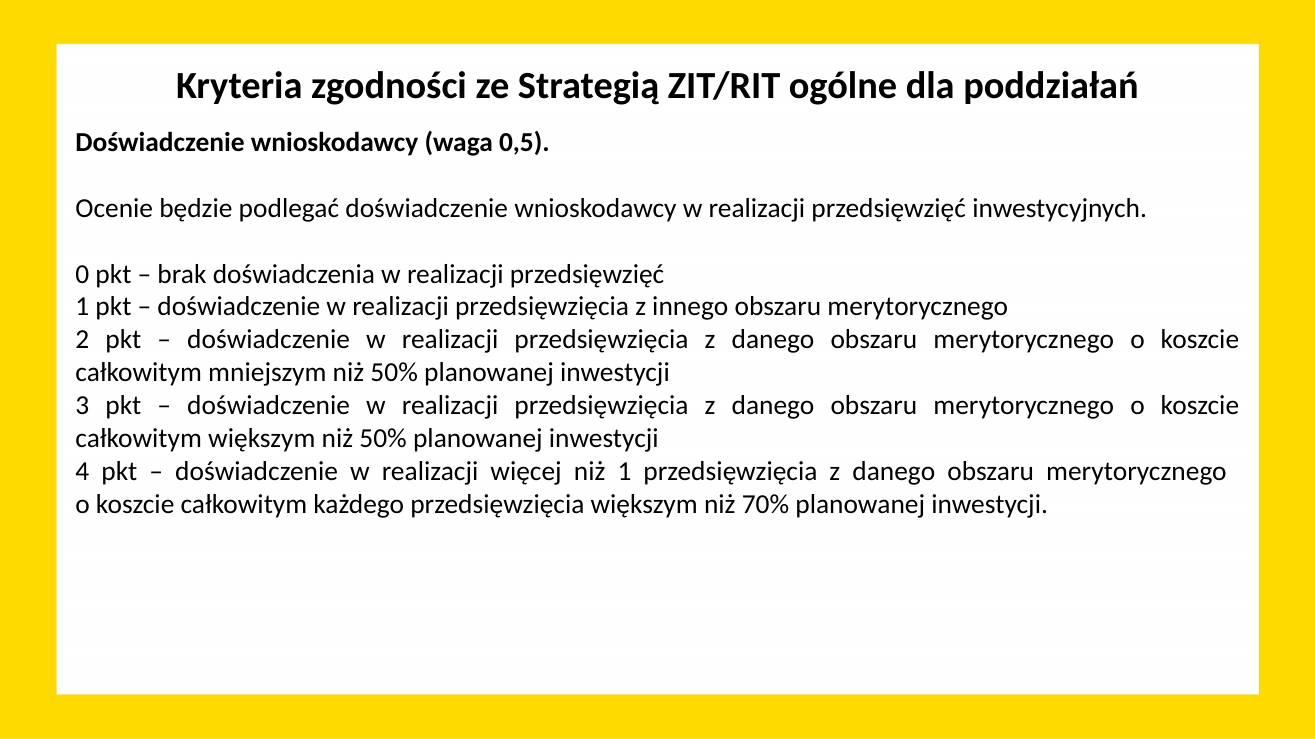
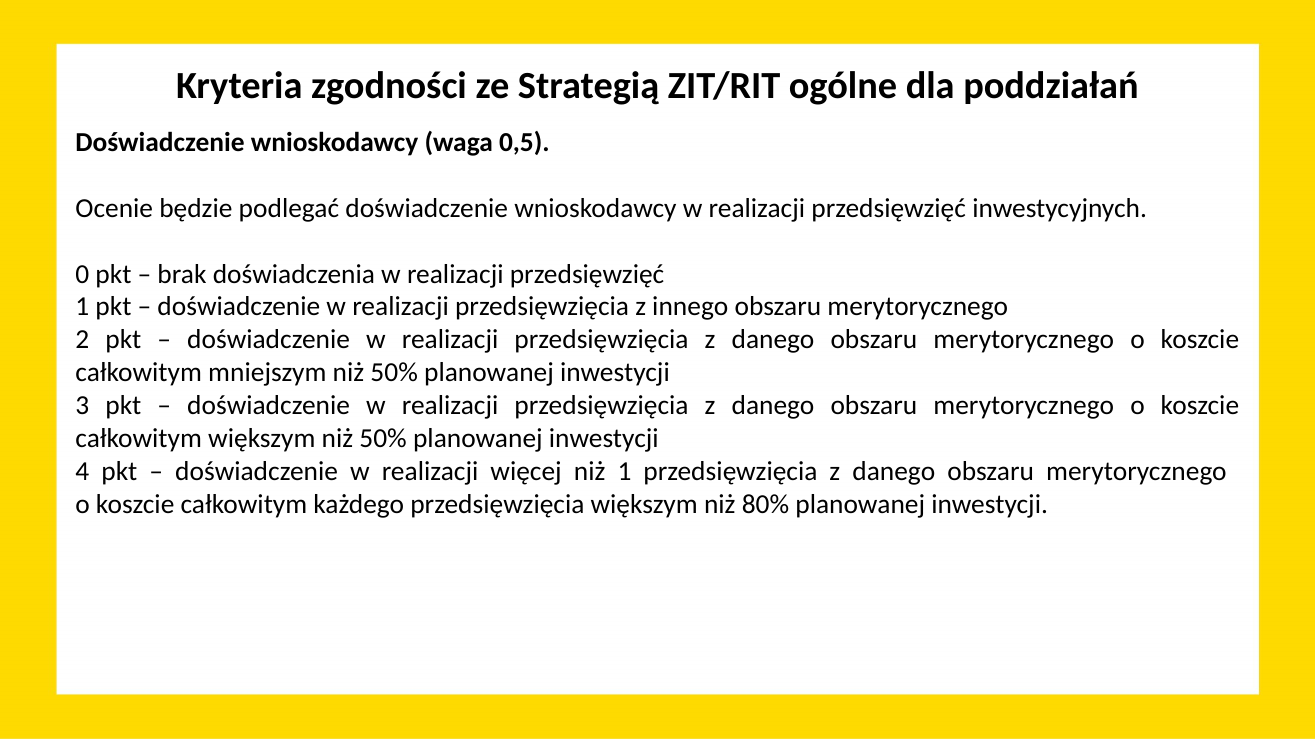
70%: 70% -> 80%
